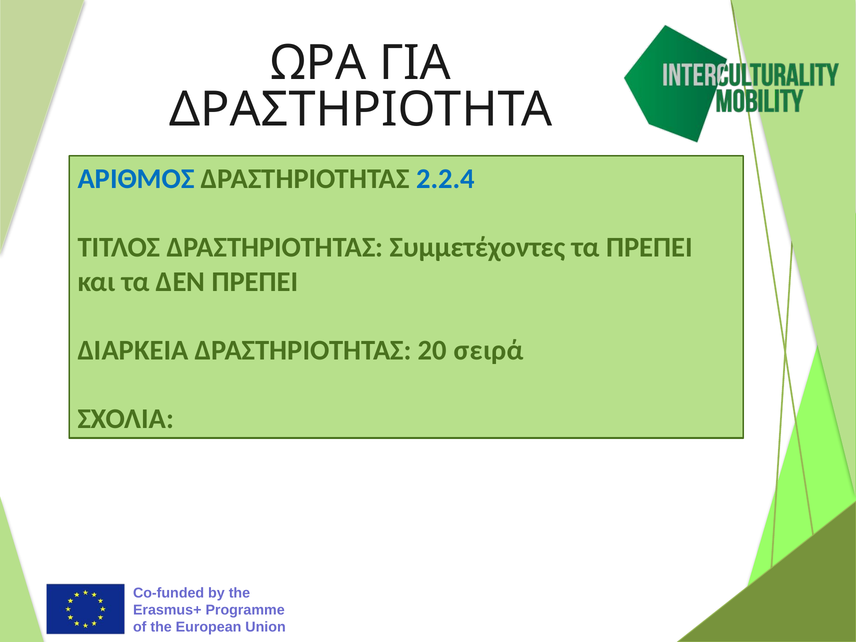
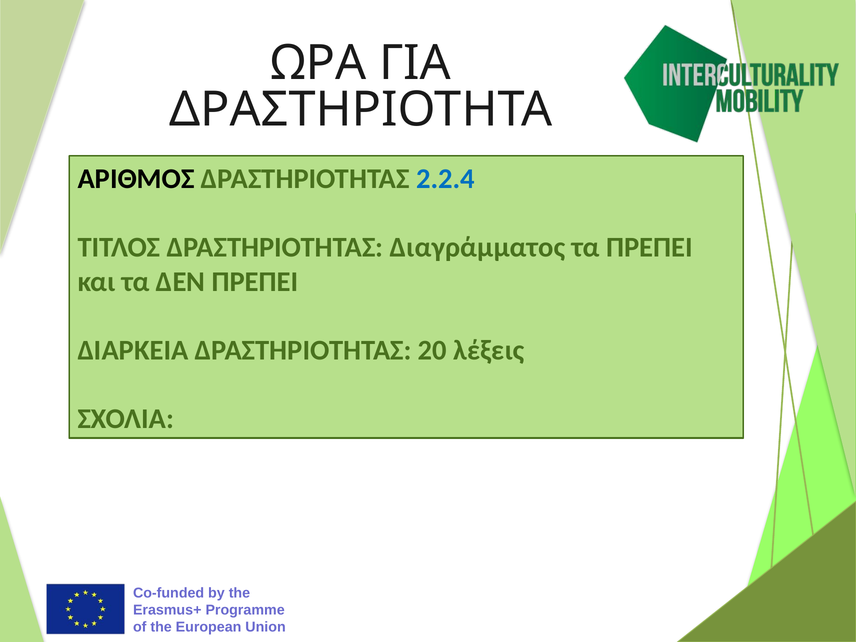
ΑΡΙΘΜΟΣ colour: blue -> black
Συμμετέχοντες: Συμμετέχοντες -> Διαγράμματος
σειρά: σειρά -> λέξεις
